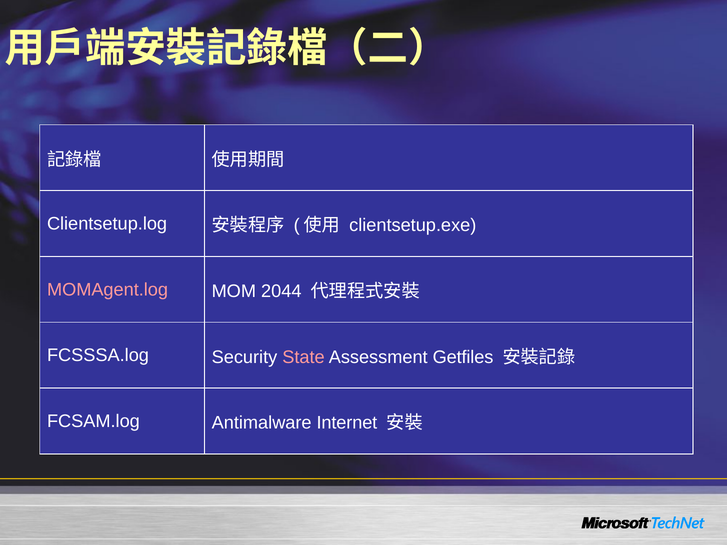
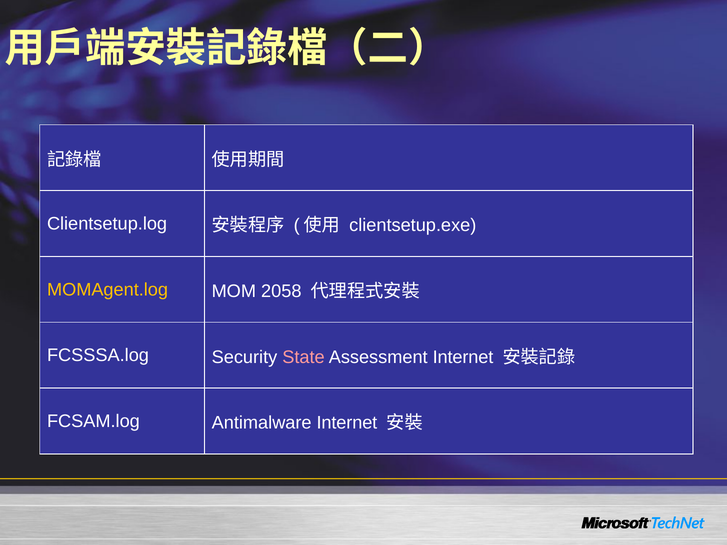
MOMAgent.log colour: pink -> yellow
2044: 2044 -> 2058
Assessment Getfiles: Getfiles -> Internet
